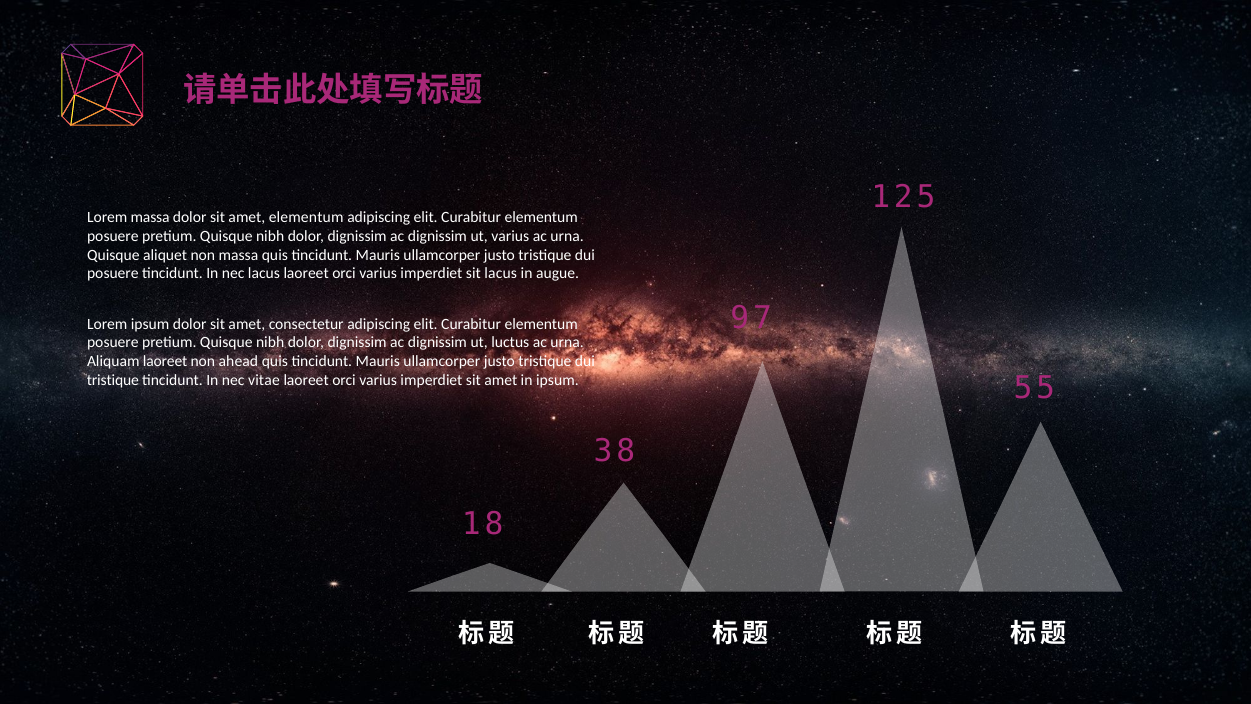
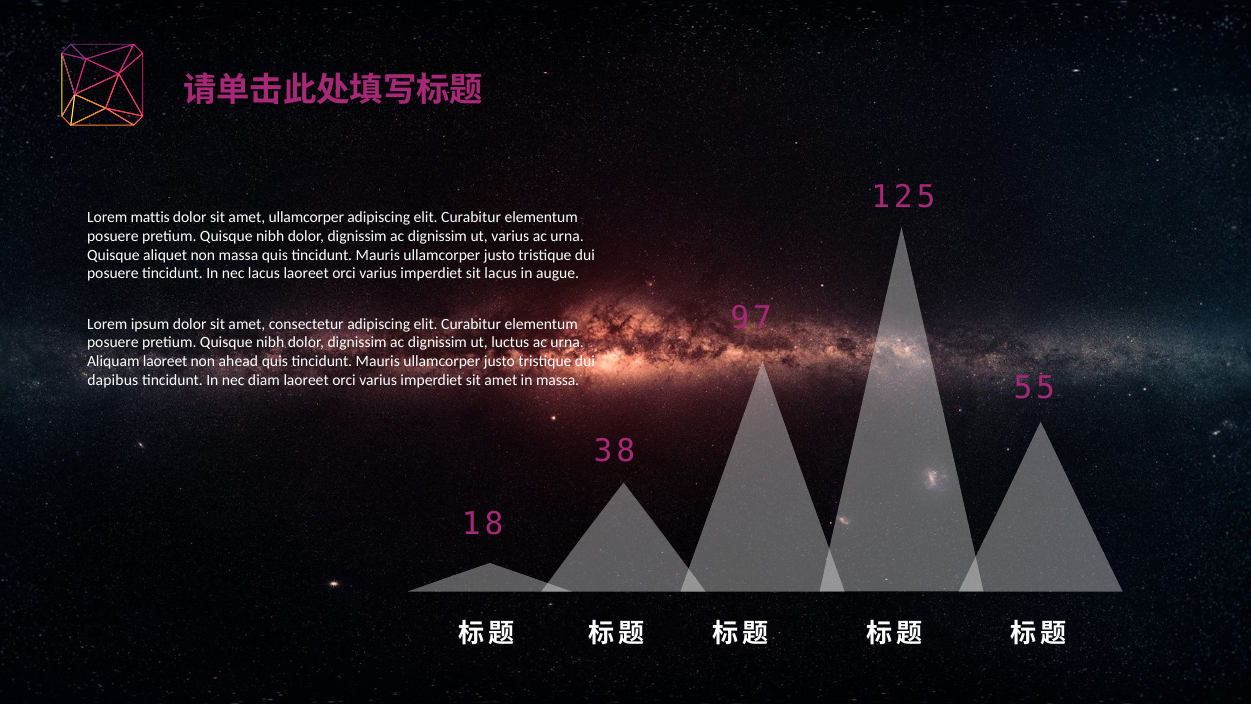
Lorem massa: massa -> mattis
amet elementum: elementum -> ullamcorper
tristique at (113, 380): tristique -> dapibus
vitae: vitae -> diam
in ipsum: ipsum -> massa
